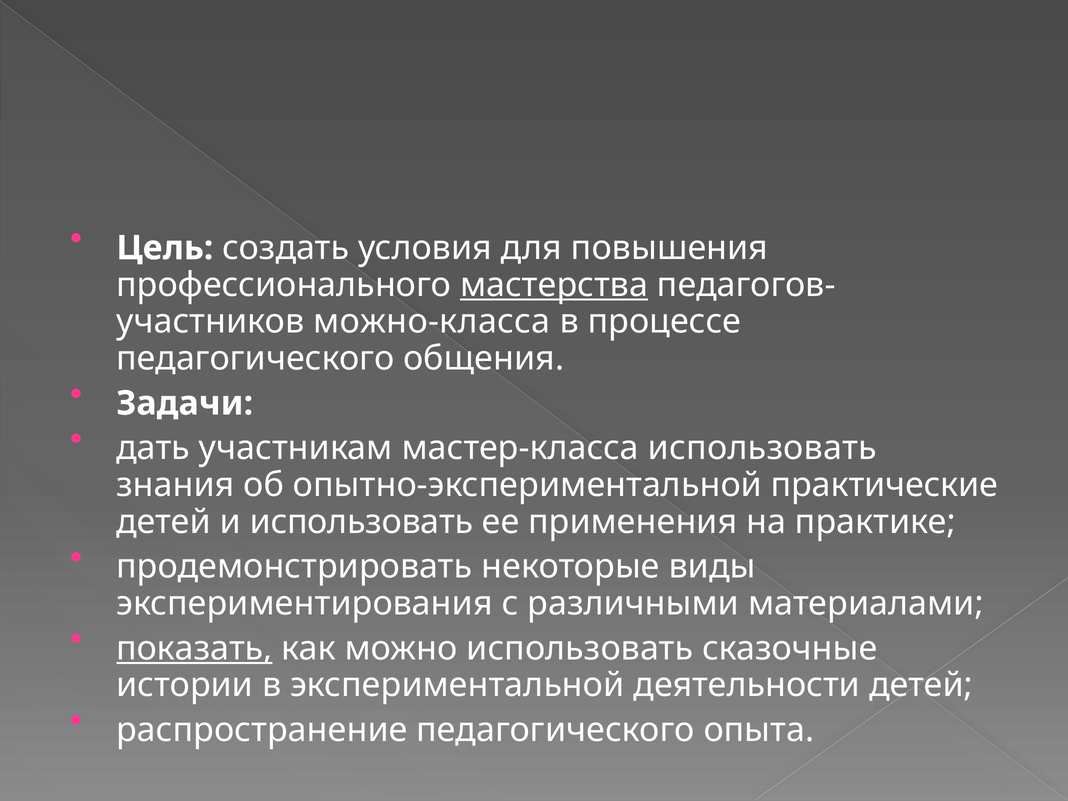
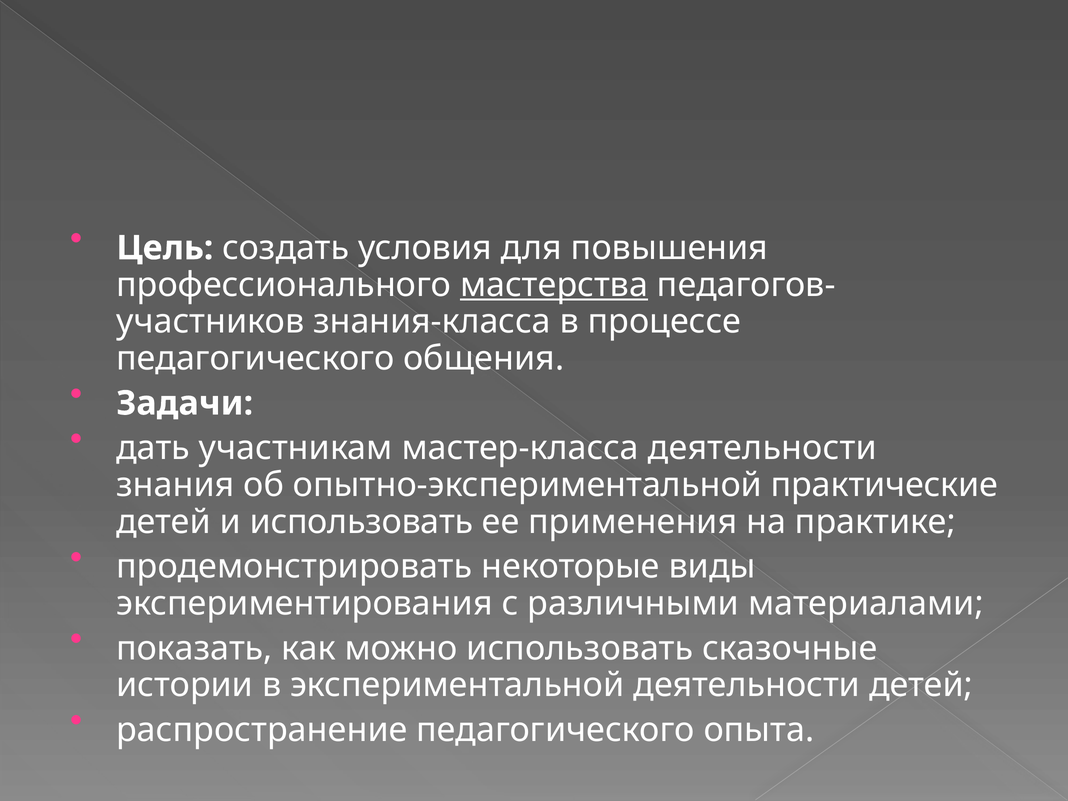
можно-класса: можно-класса -> знания-класса
мастер-класса использовать: использовать -> деятельности
показать underline: present -> none
